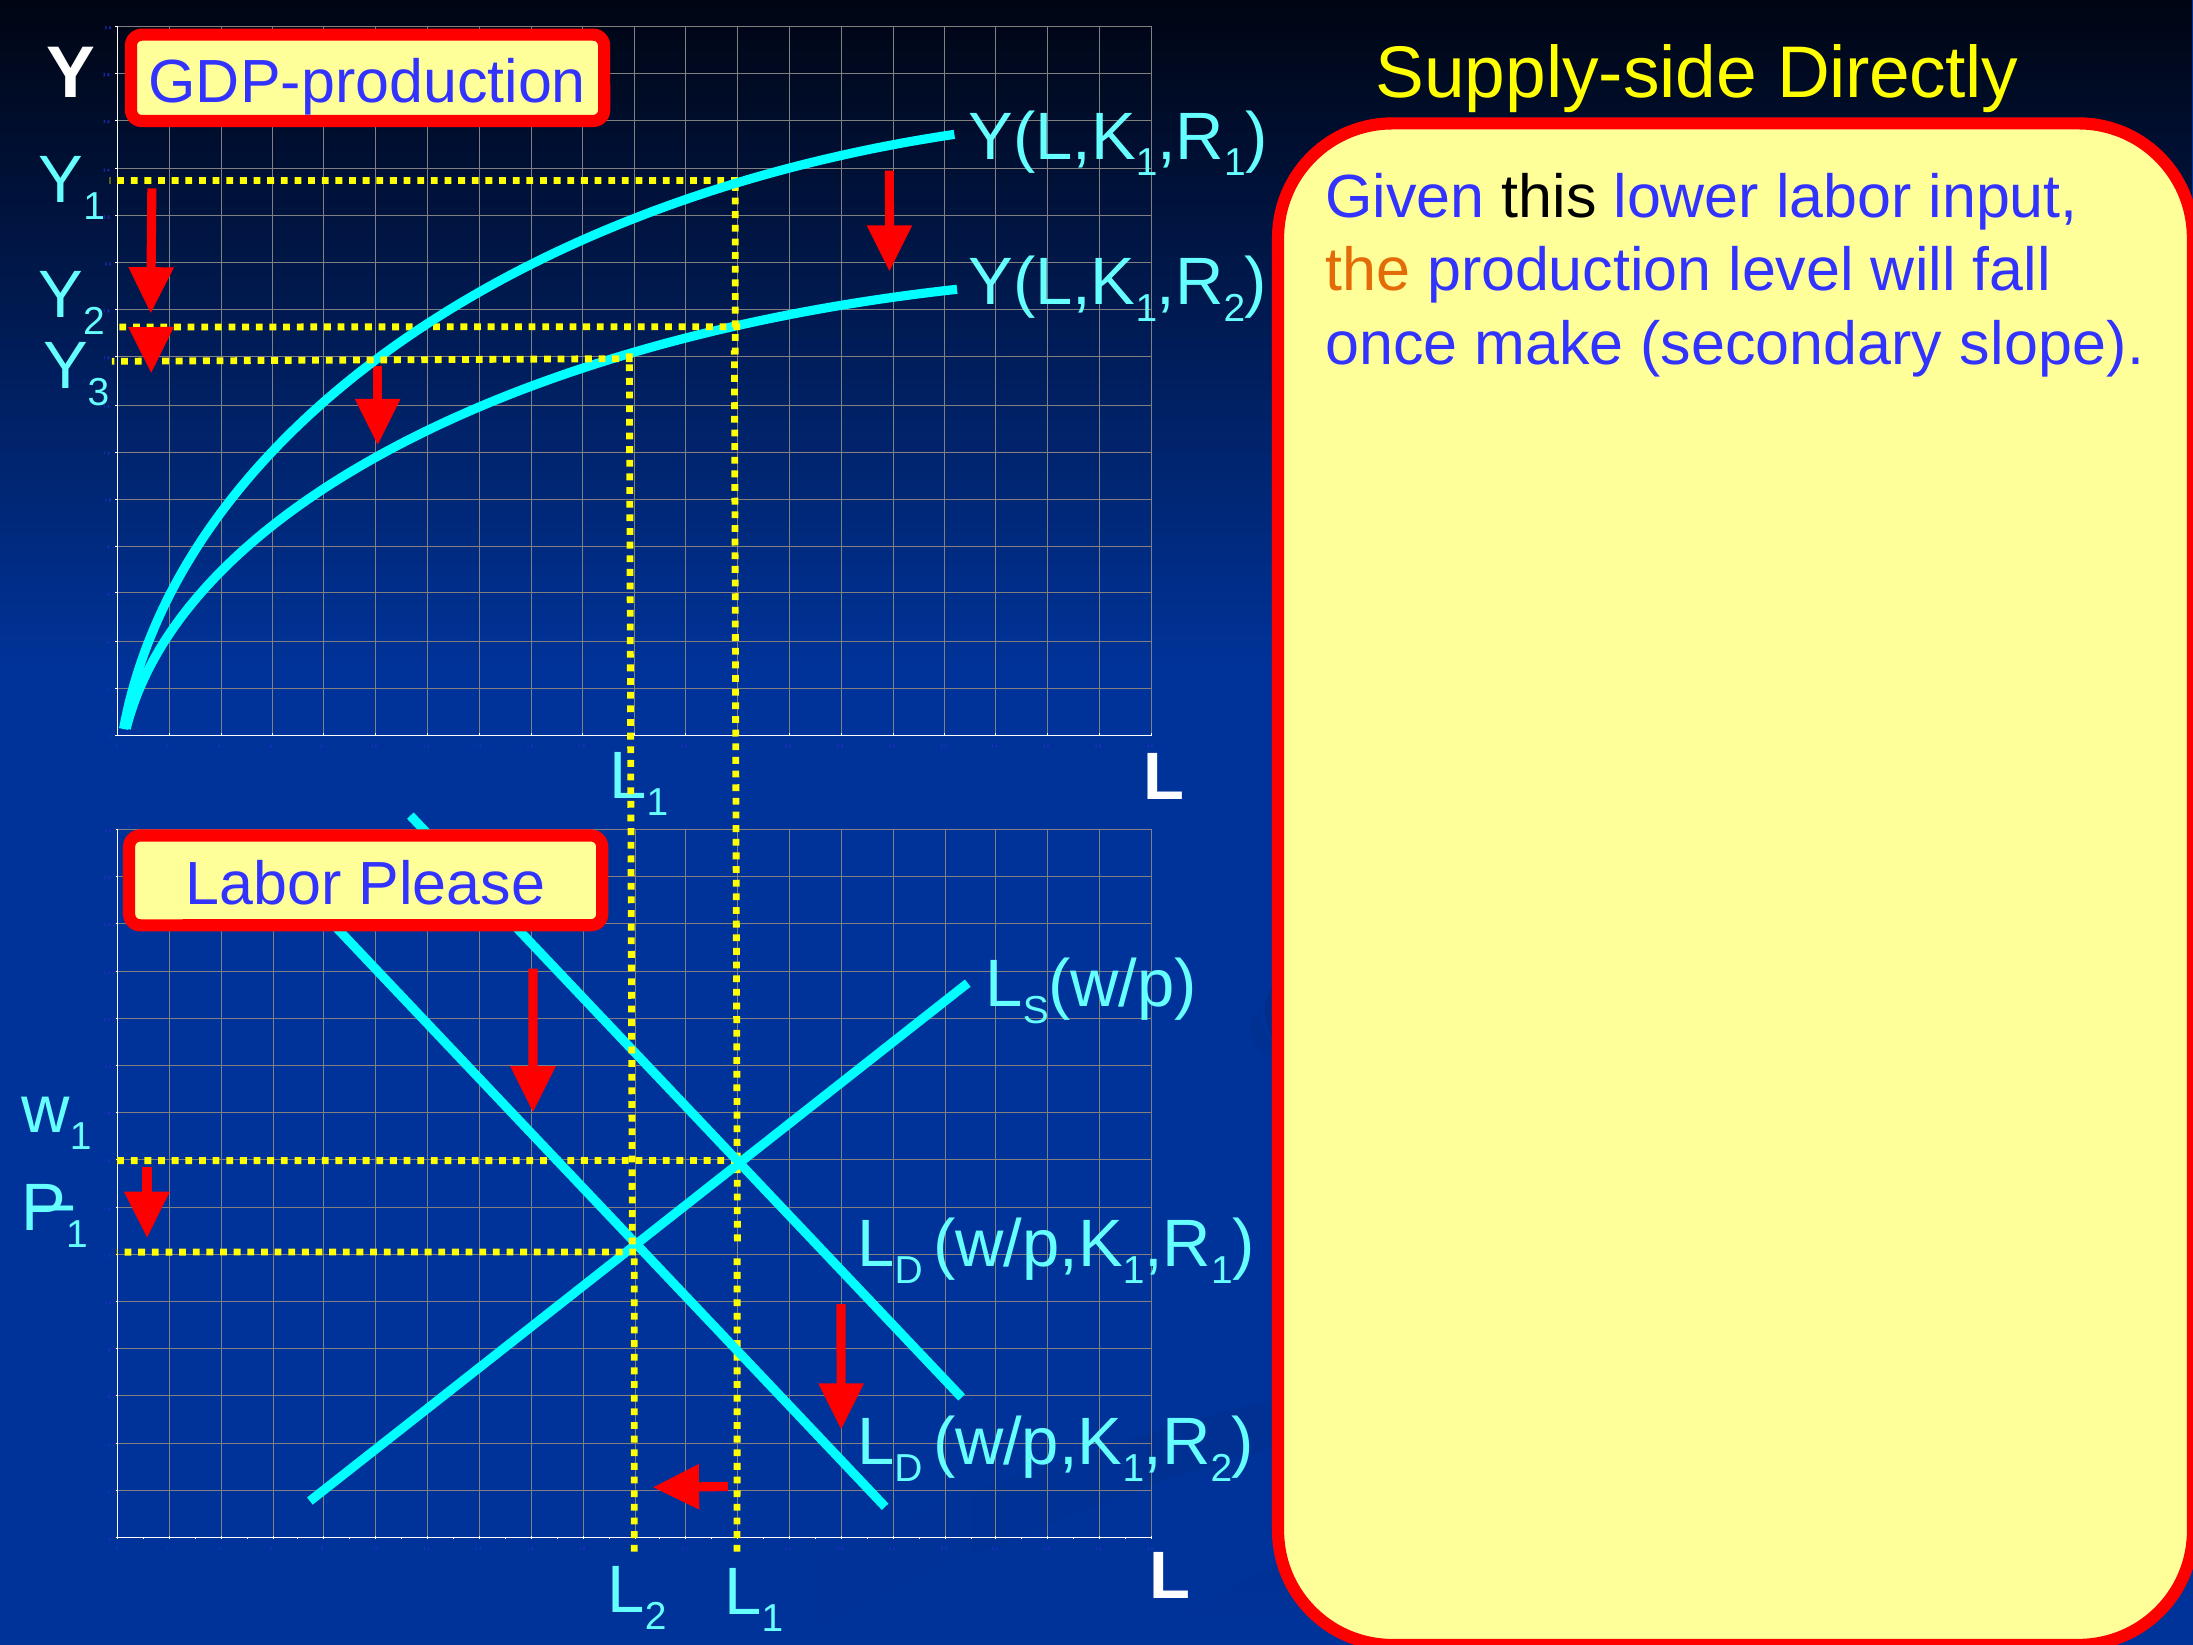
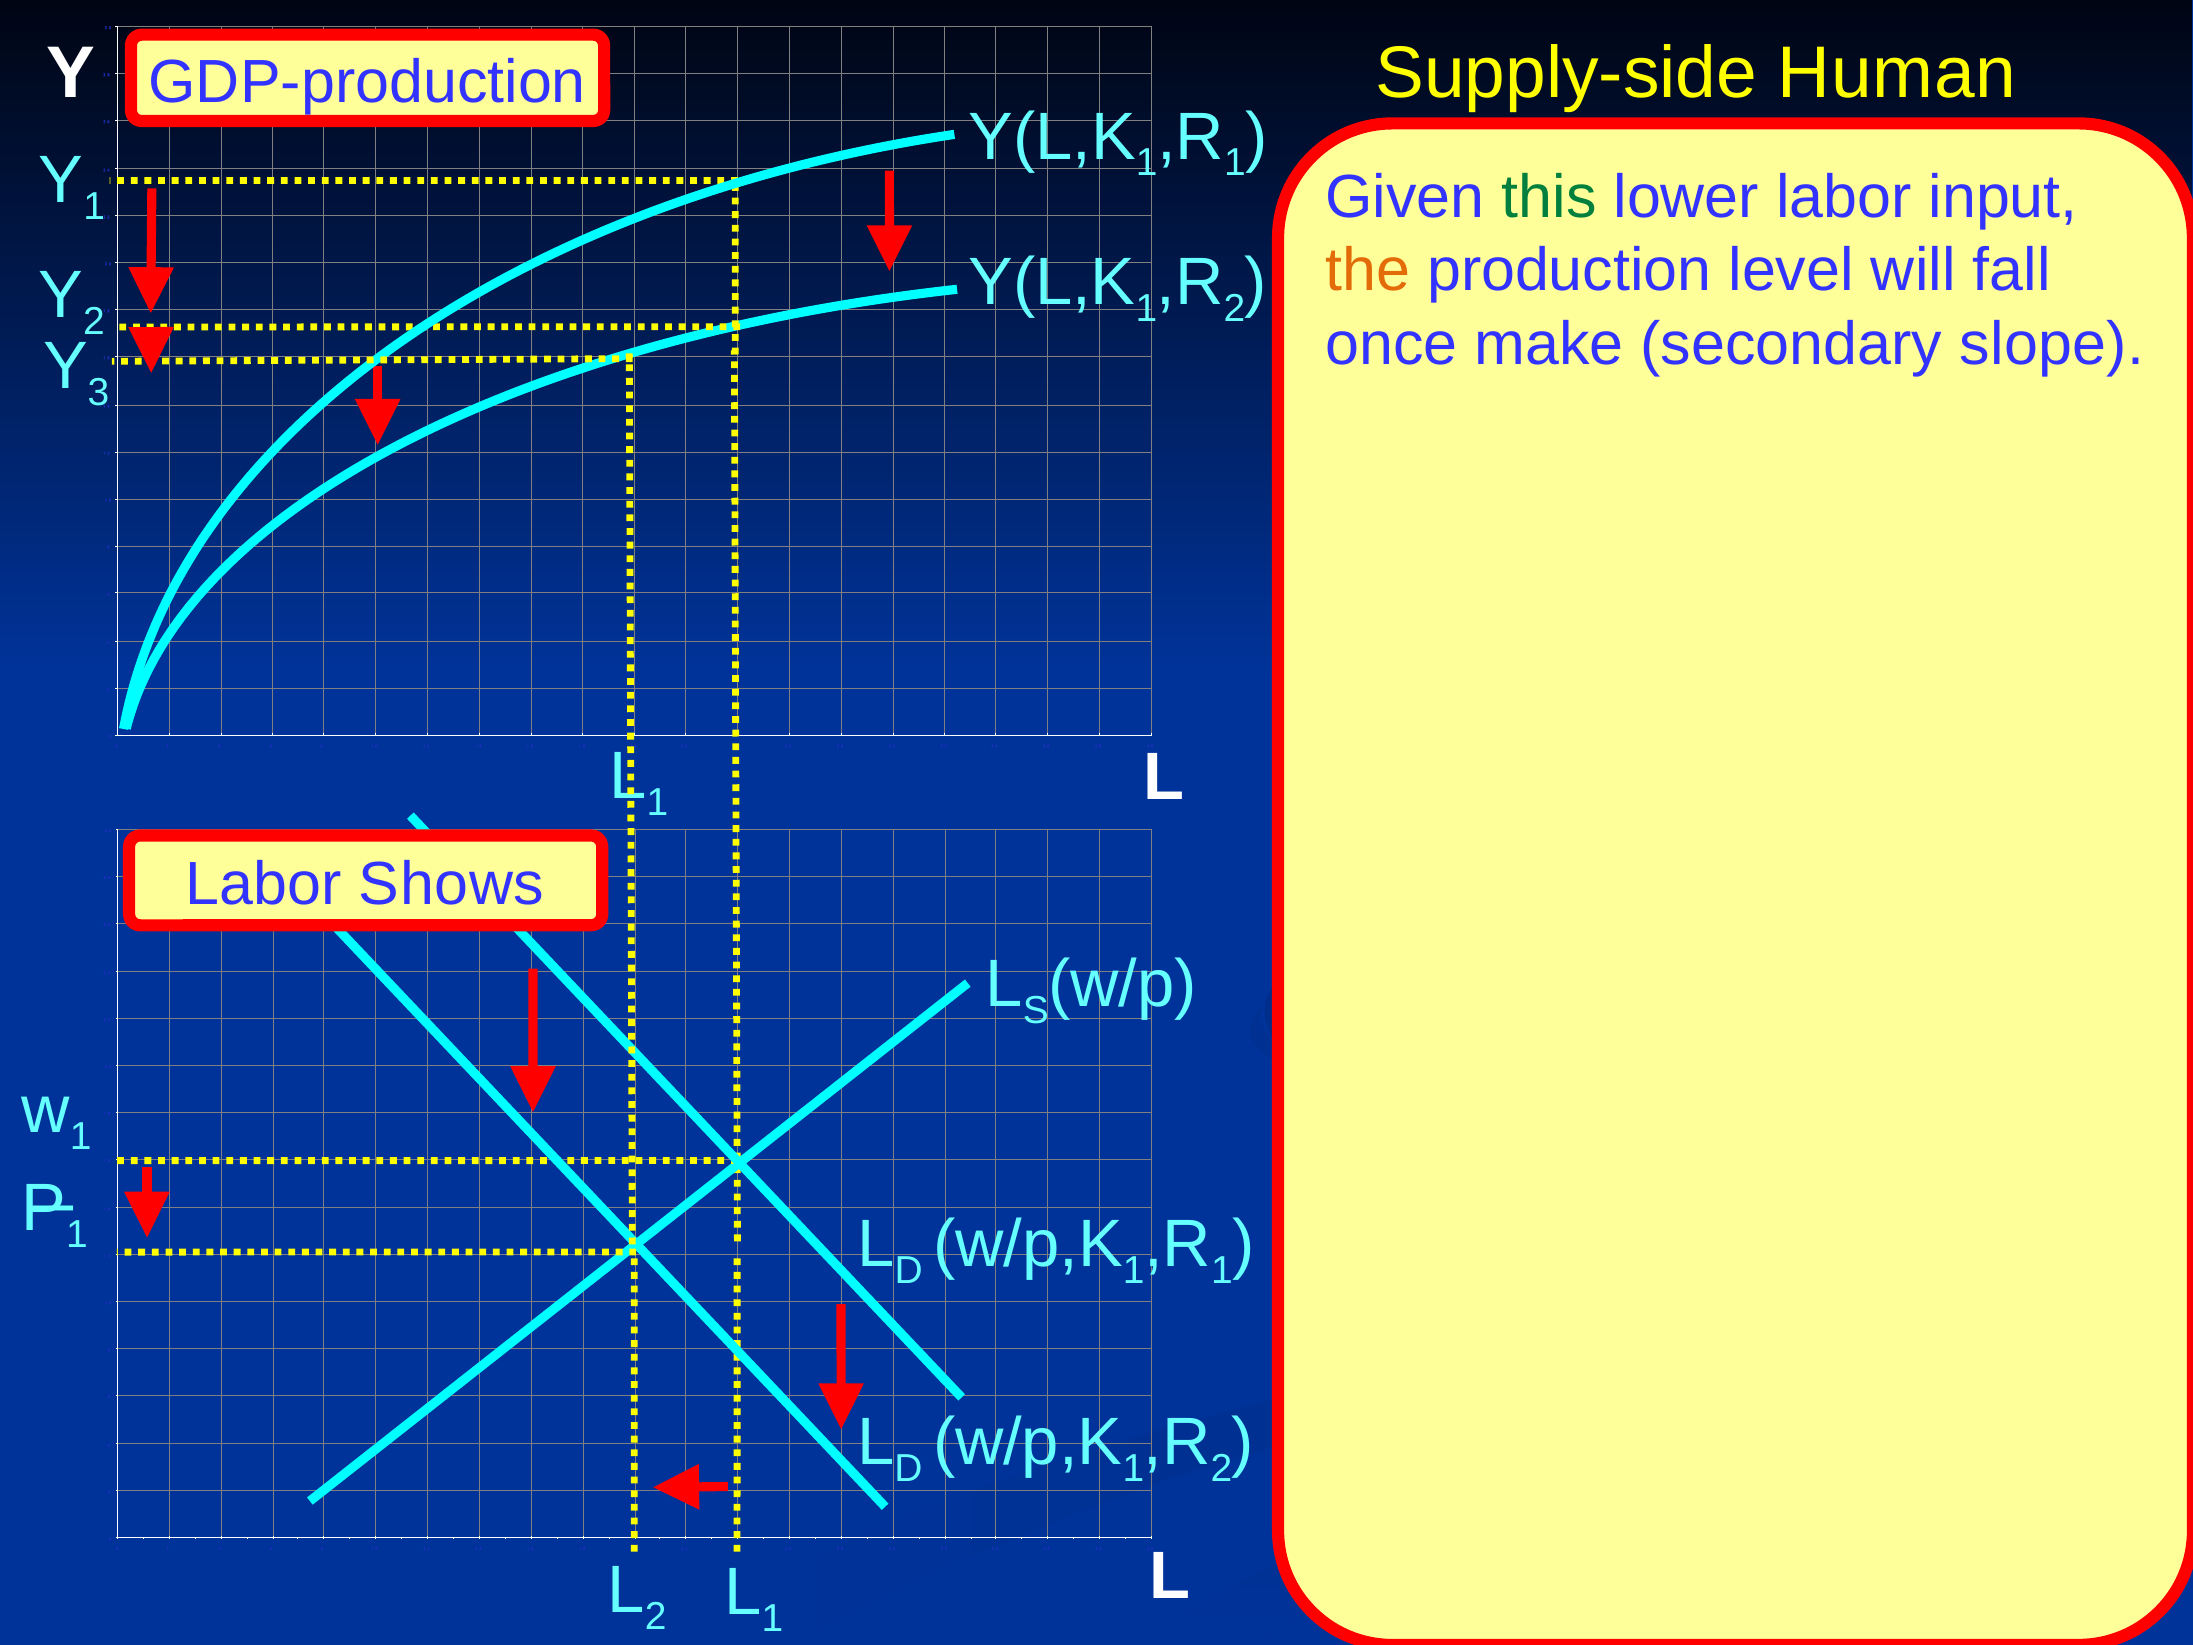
Directly: Directly -> Human
this colour: black -> green
Please: Please -> Shows
